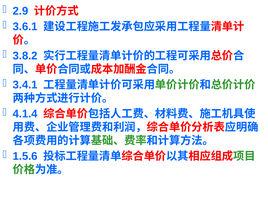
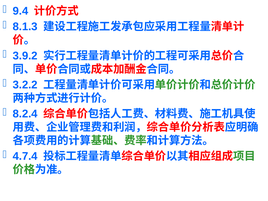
2.9: 2.9 -> 9.4
3.6.1: 3.6.1 -> 8.1.3
3.8.2: 3.8.2 -> 3.9.2
3.4.1: 3.4.1 -> 3.2.2
4.1.4: 4.1.4 -> 8.2.4
1.5.6: 1.5.6 -> 4.7.4
